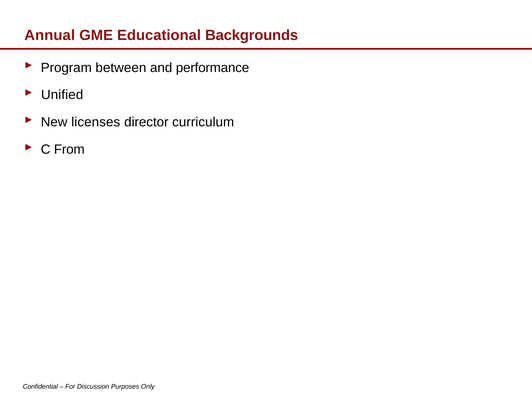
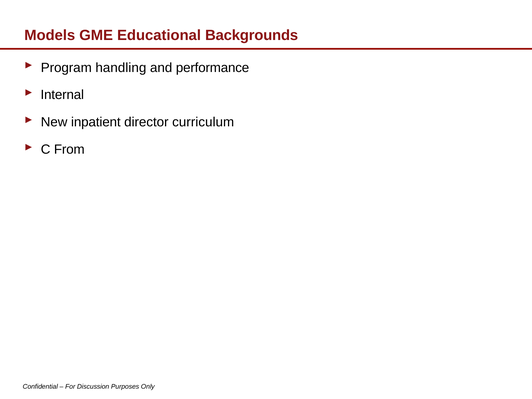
Annual: Annual -> Models
between: between -> handling
Unified: Unified -> Internal
licenses: licenses -> inpatient
